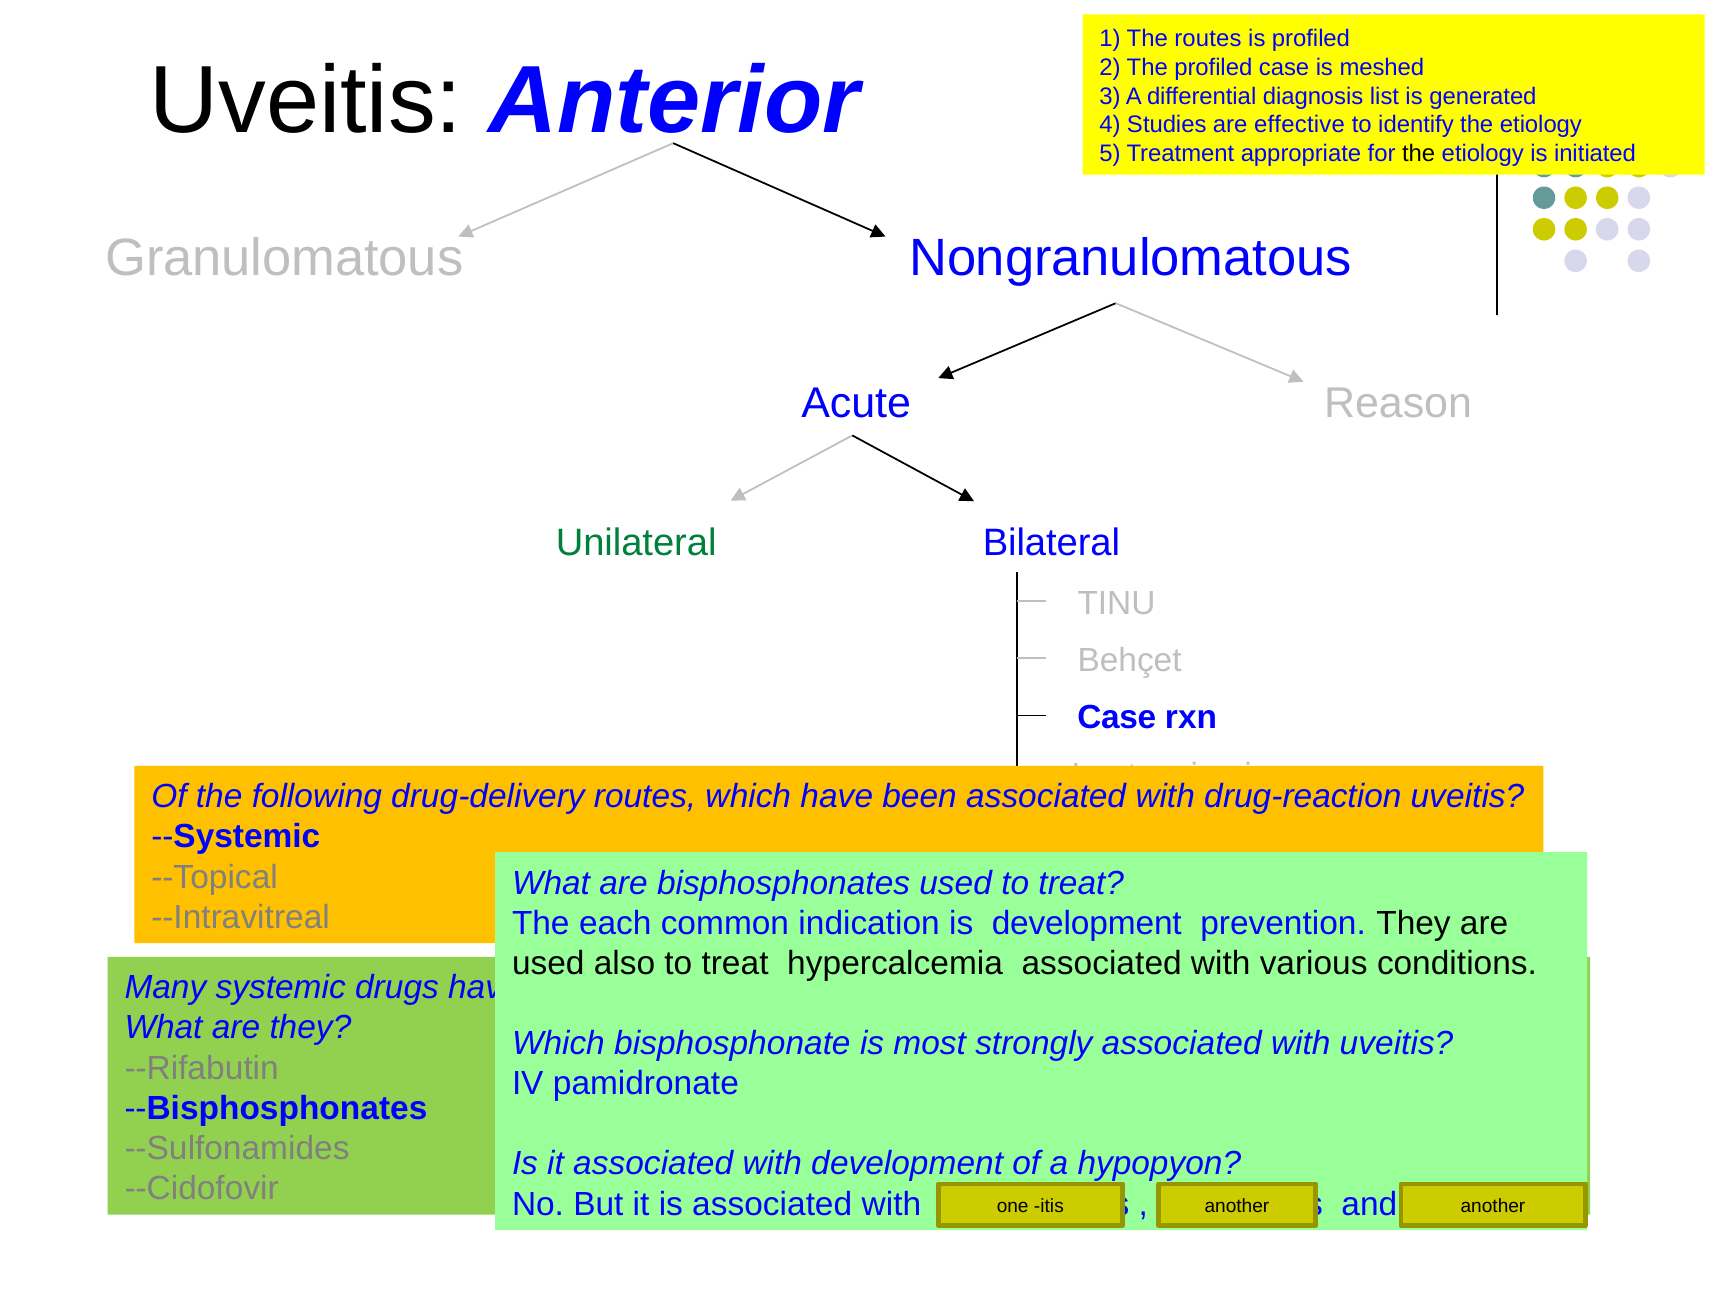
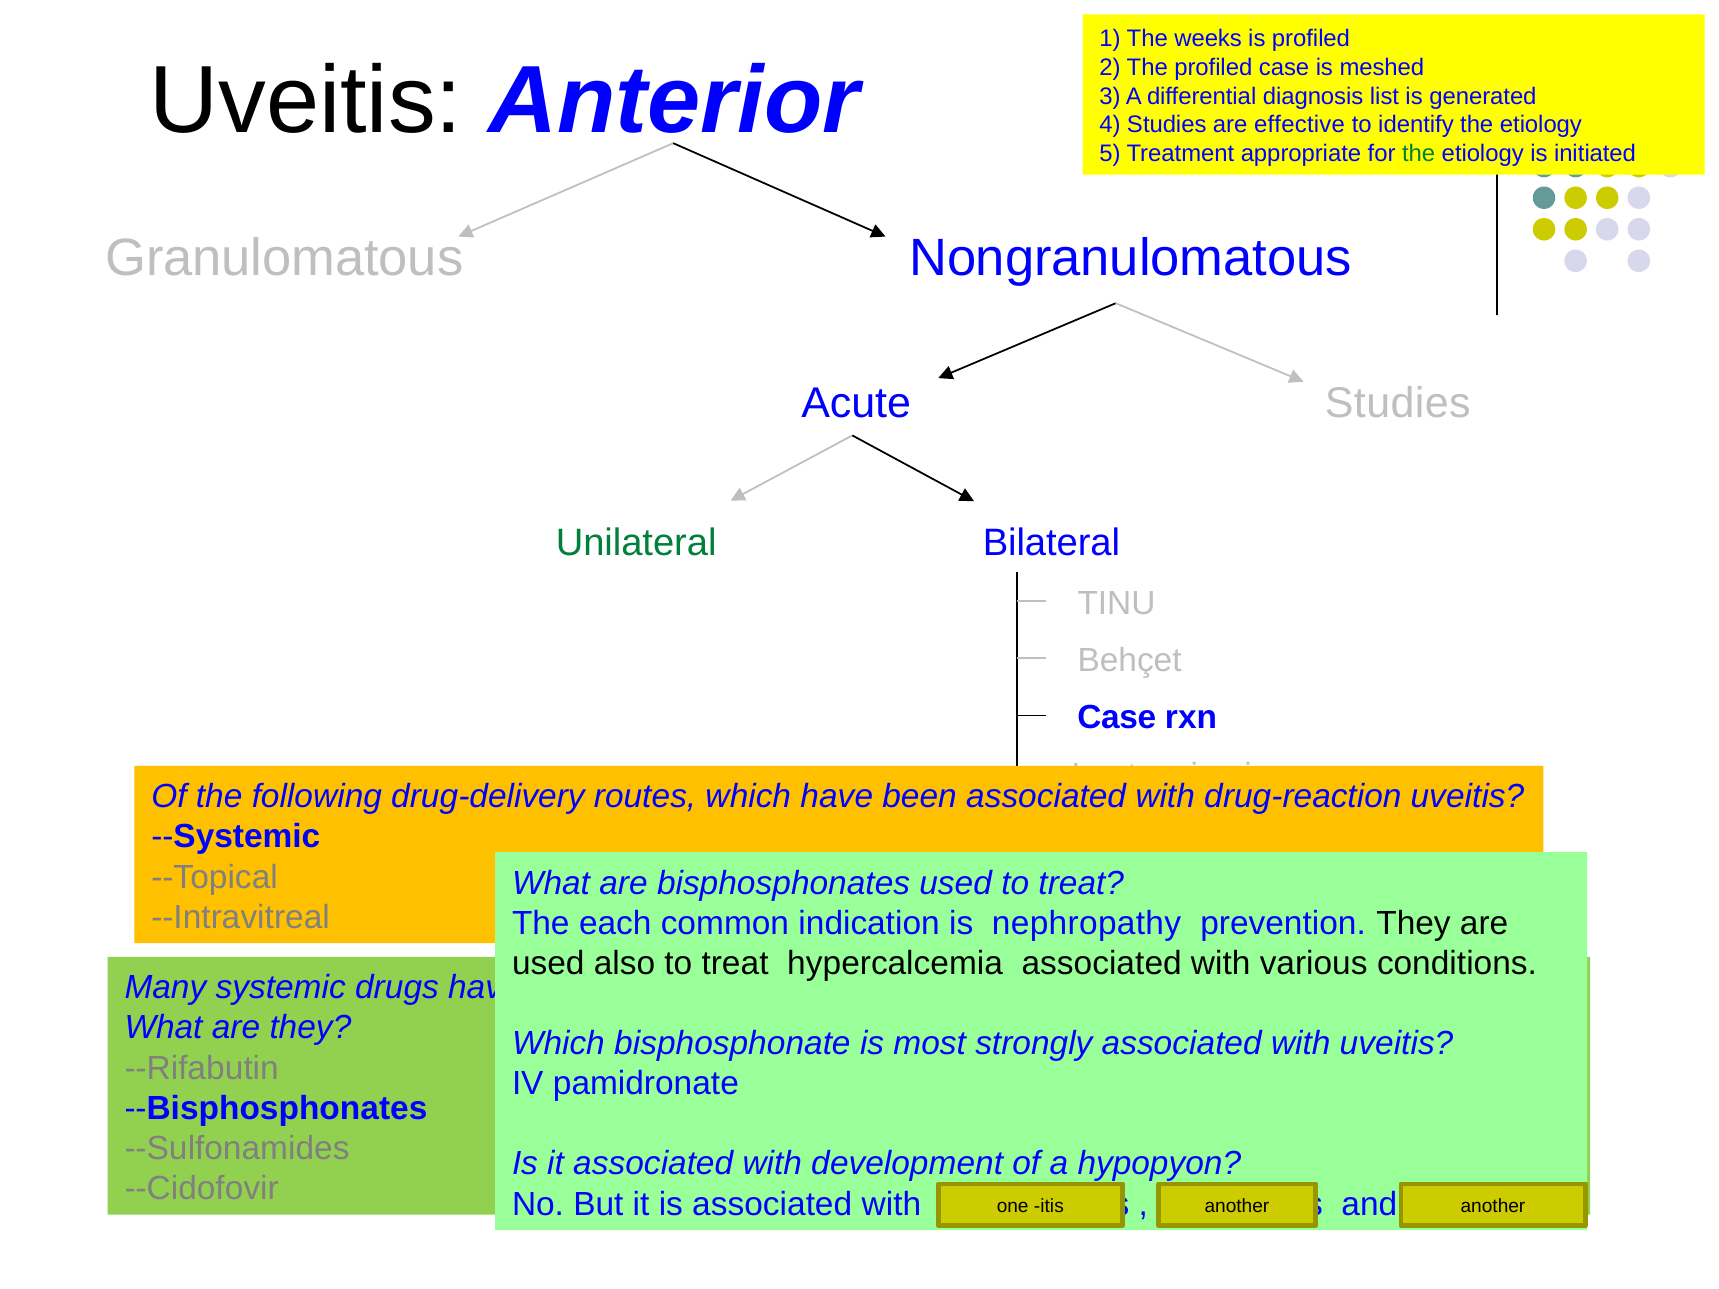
The routes: routes -> weeks
the at (1419, 154) colour: black -> green
Acute Reason: Reason -> Studies
is development: development -> nephropathy
